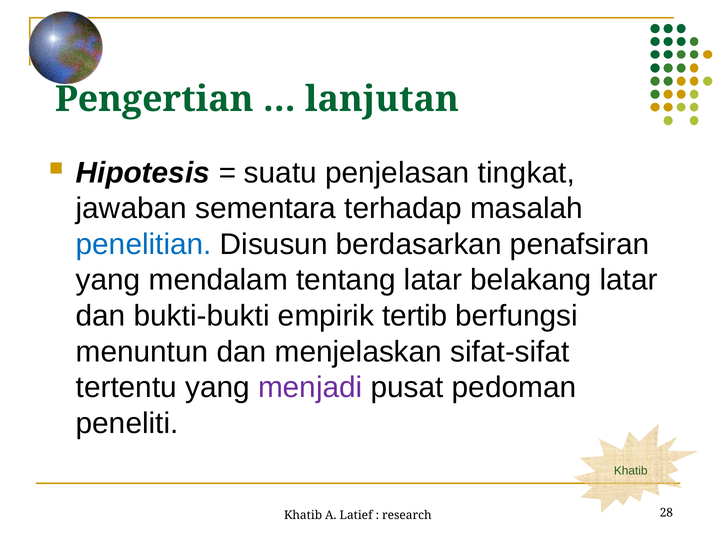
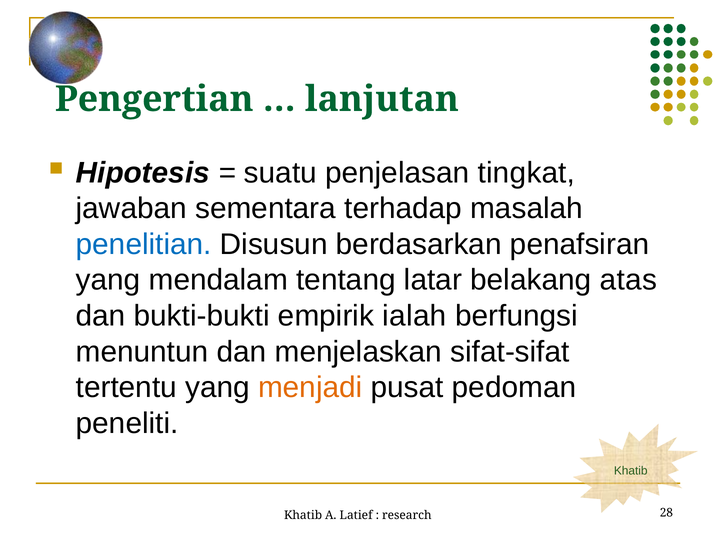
belakang latar: latar -> atas
tertib: tertib -> ialah
menjadi colour: purple -> orange
